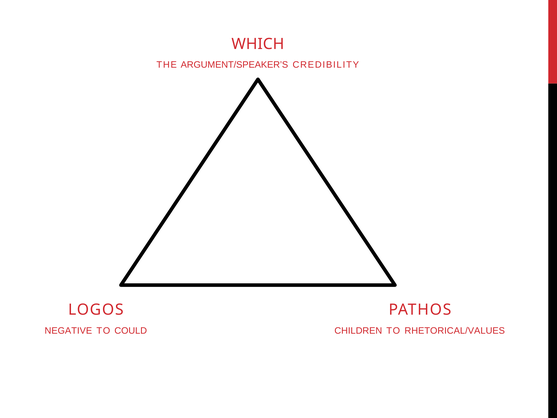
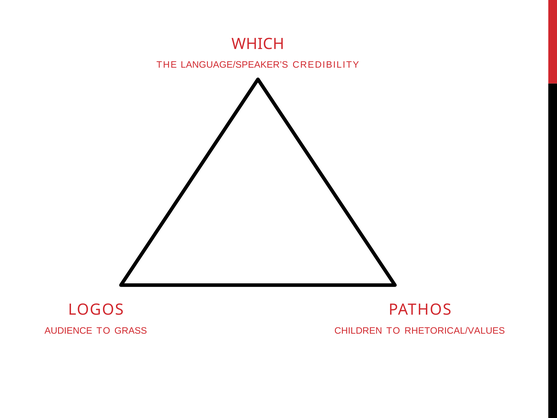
ARGUMENT/SPEAKER’S: ARGUMENT/SPEAKER’S -> LANGUAGE/SPEAKER’S
NEGATIVE: NEGATIVE -> AUDIENCE
COULD: COULD -> GRASS
